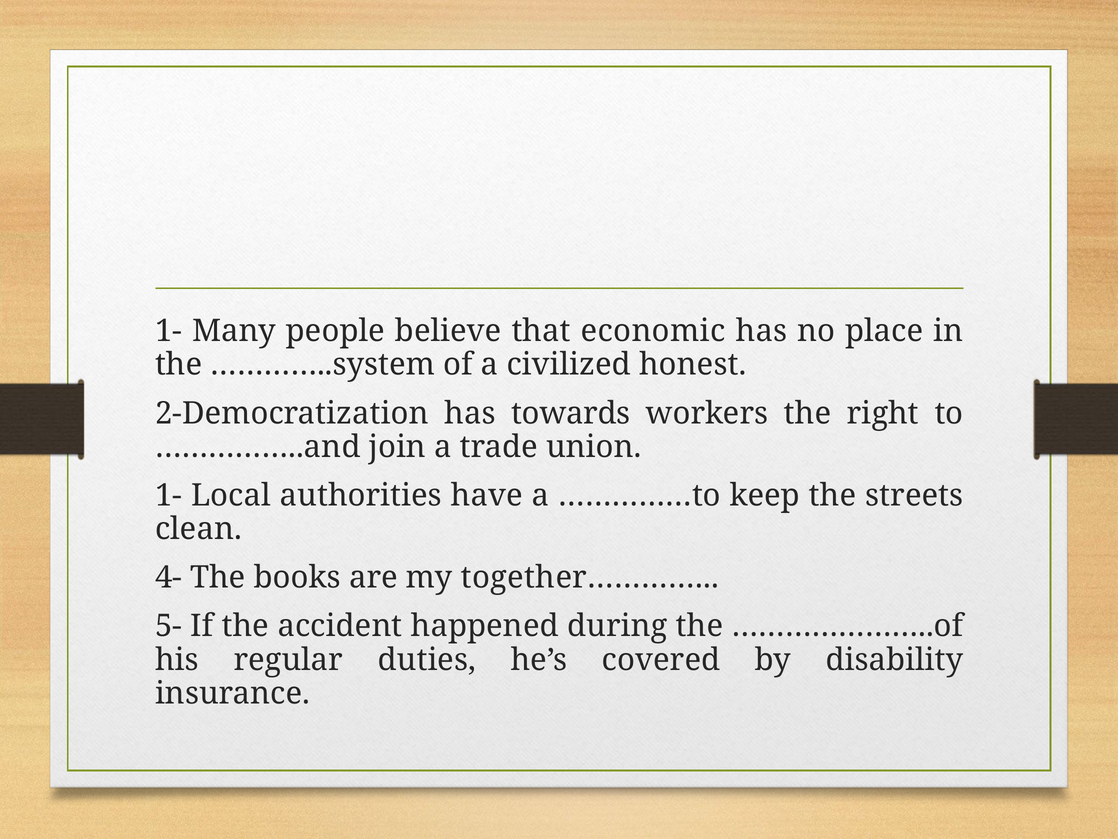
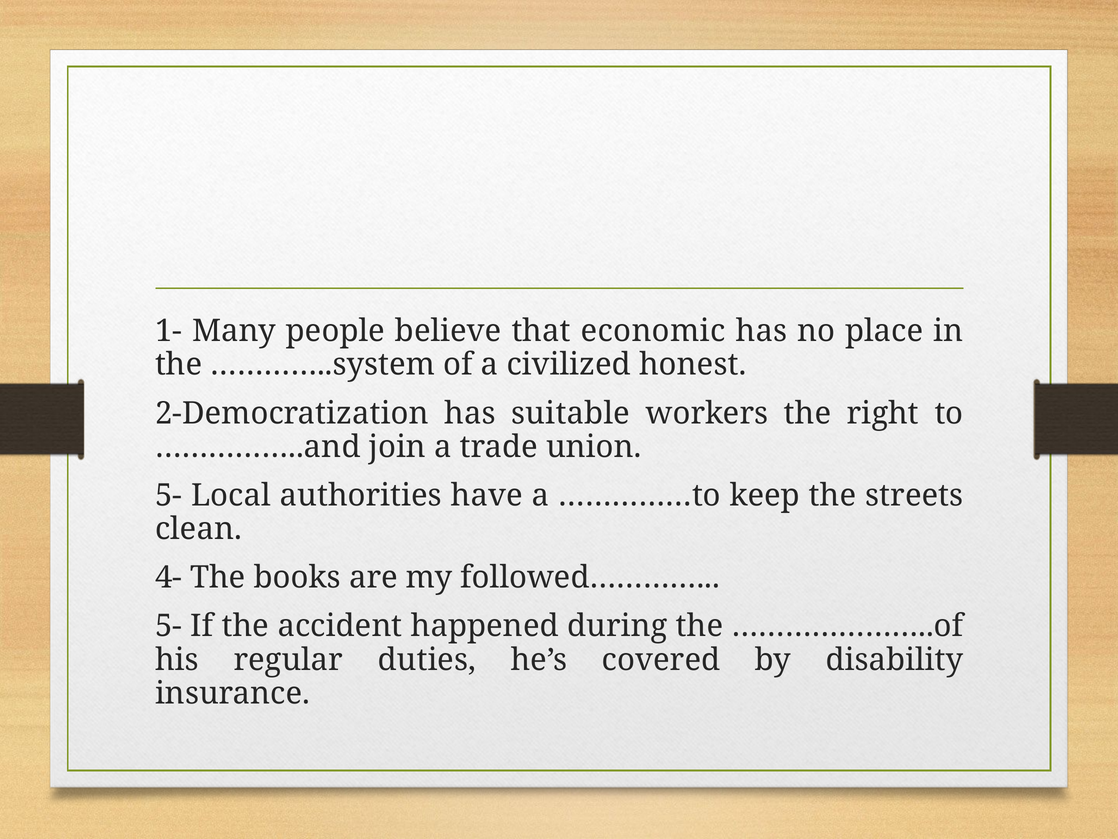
towards: towards -> suitable
1- at (169, 495): 1- -> 5-
together…………: together………… -> followed…………
